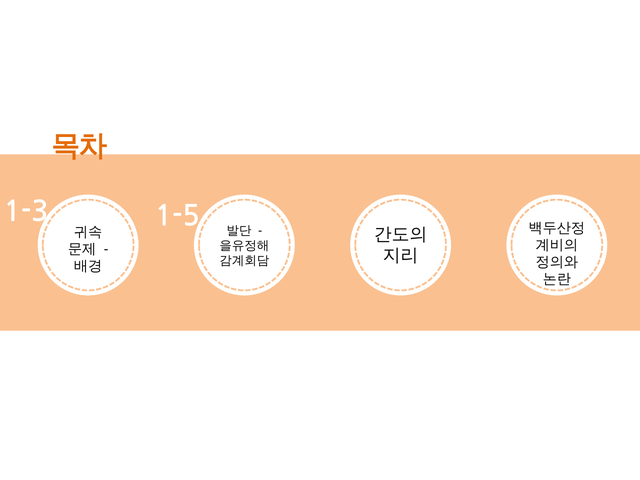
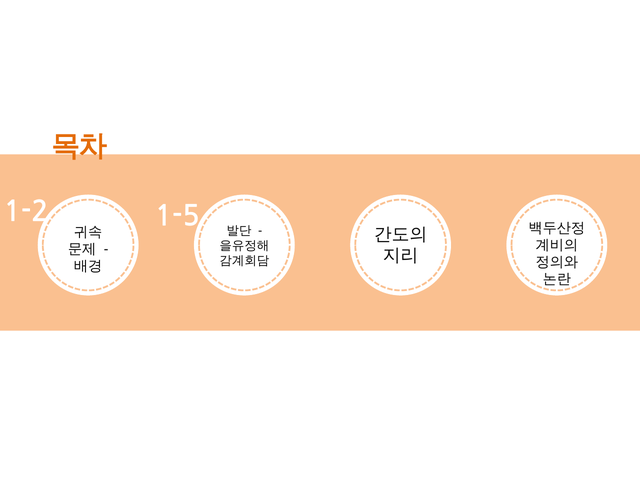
1-3: 1-3 -> 1-2
